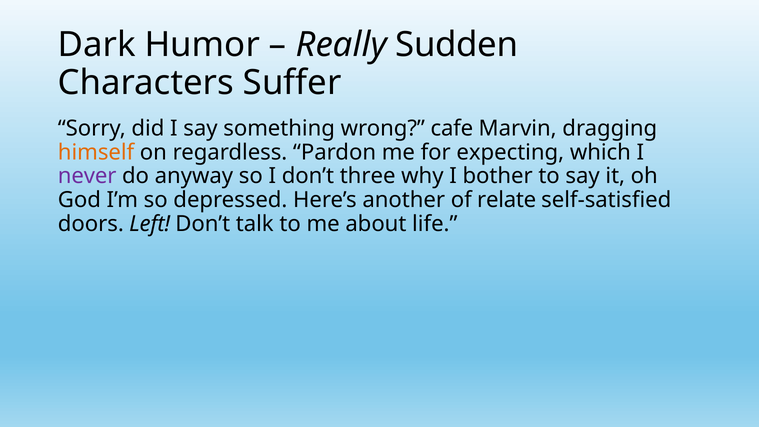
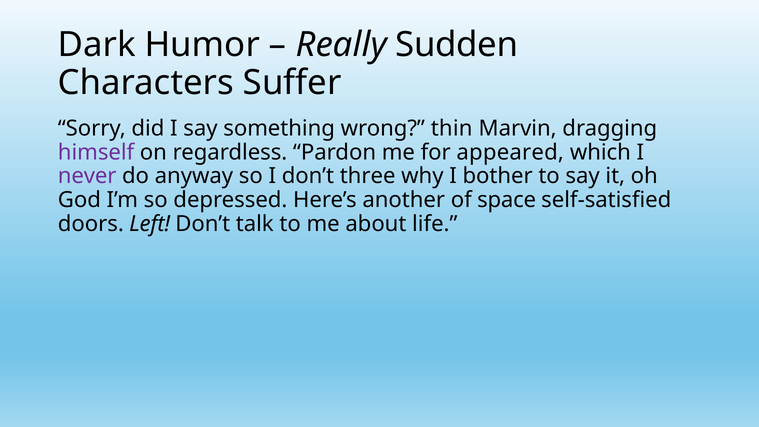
cafe: cafe -> thin
himself colour: orange -> purple
expecting: expecting -> appeared
relate: relate -> space
